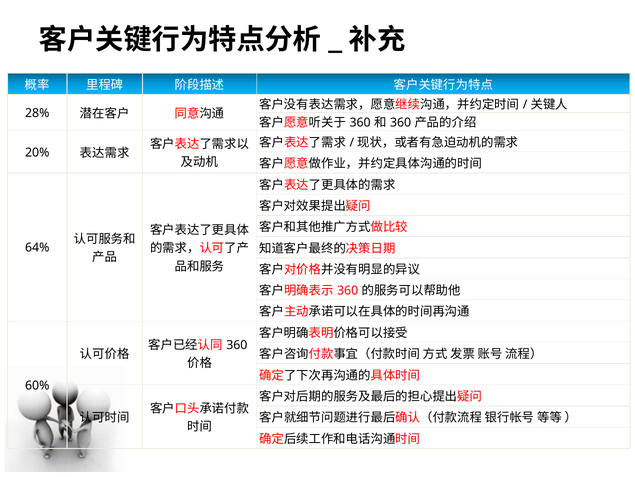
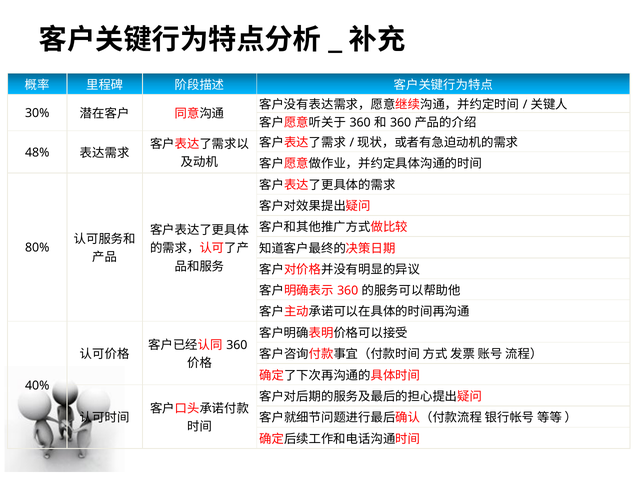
28%: 28% -> 30%
20%: 20% -> 48%
64%: 64% -> 80%
60%: 60% -> 40%
